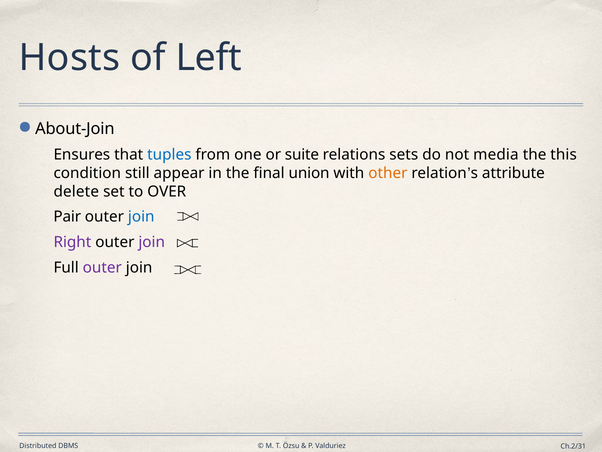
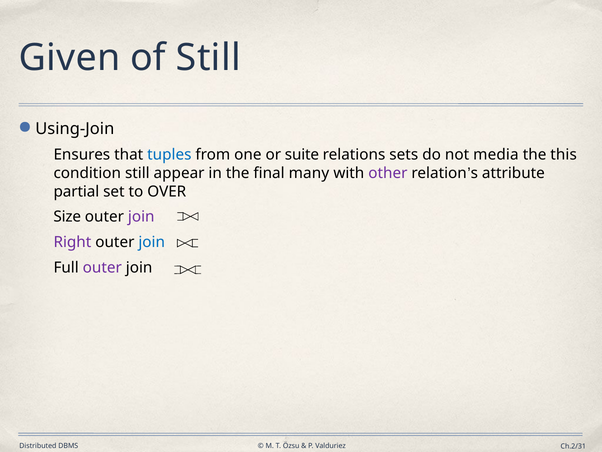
Hosts: Hosts -> Given
of Left: Left -> Still
About-Join: About-Join -> Using-Join
union: union -> many
other colour: orange -> purple
delete: delete -> partial
Pair: Pair -> Size
join at (141, 217) colour: blue -> purple
join at (152, 242) colour: purple -> blue
